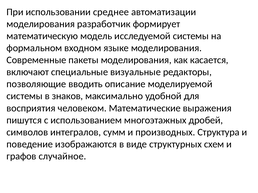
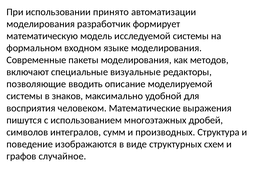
среднее: среднее -> принято
касается: касается -> методов
